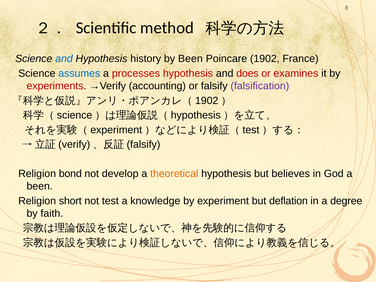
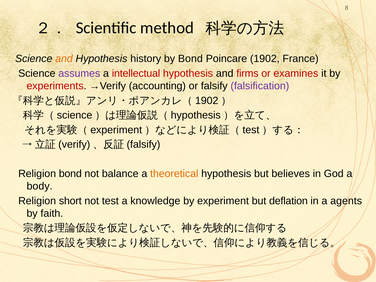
and at (64, 59) colour: blue -> orange
by Been: Been -> Bond
assumes colour: blue -> purple
processes: processes -> intellectual
does: does -> firms
develop: develop -> balance
been at (40, 186): been -> body
degree: degree -> agents
